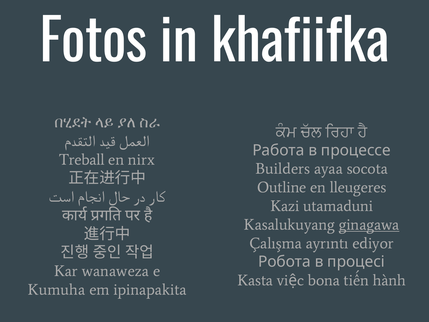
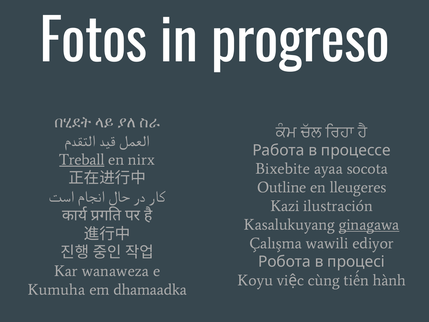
khafiifka: khafiifka -> progreso
Treball underline: none -> present
Builders: Builders -> Bixebite
utamaduni: utamaduni -> ilustración
ayrıntı: ayrıntı -> wawili
Kasta: Kasta -> Koyu
bona: bona -> cùng
ipinapakita: ipinapakita -> dhamaadka
